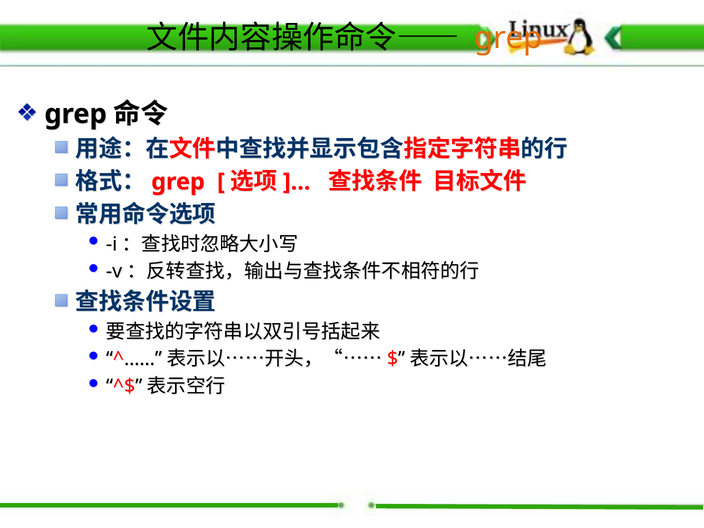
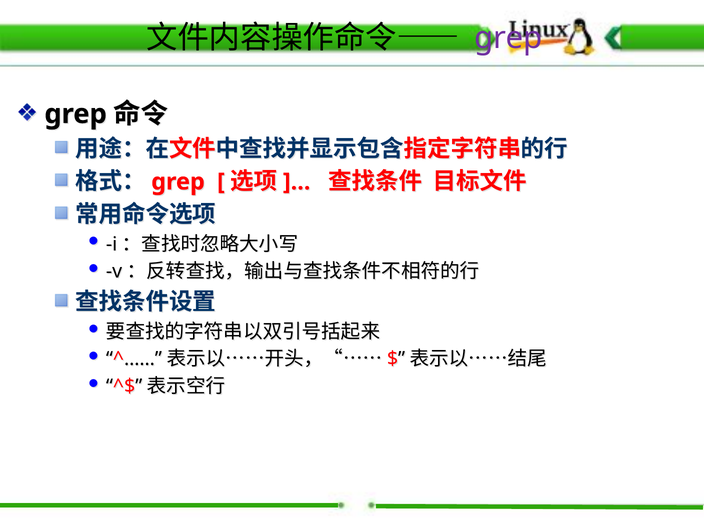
grep at (508, 38) colour: orange -> purple
